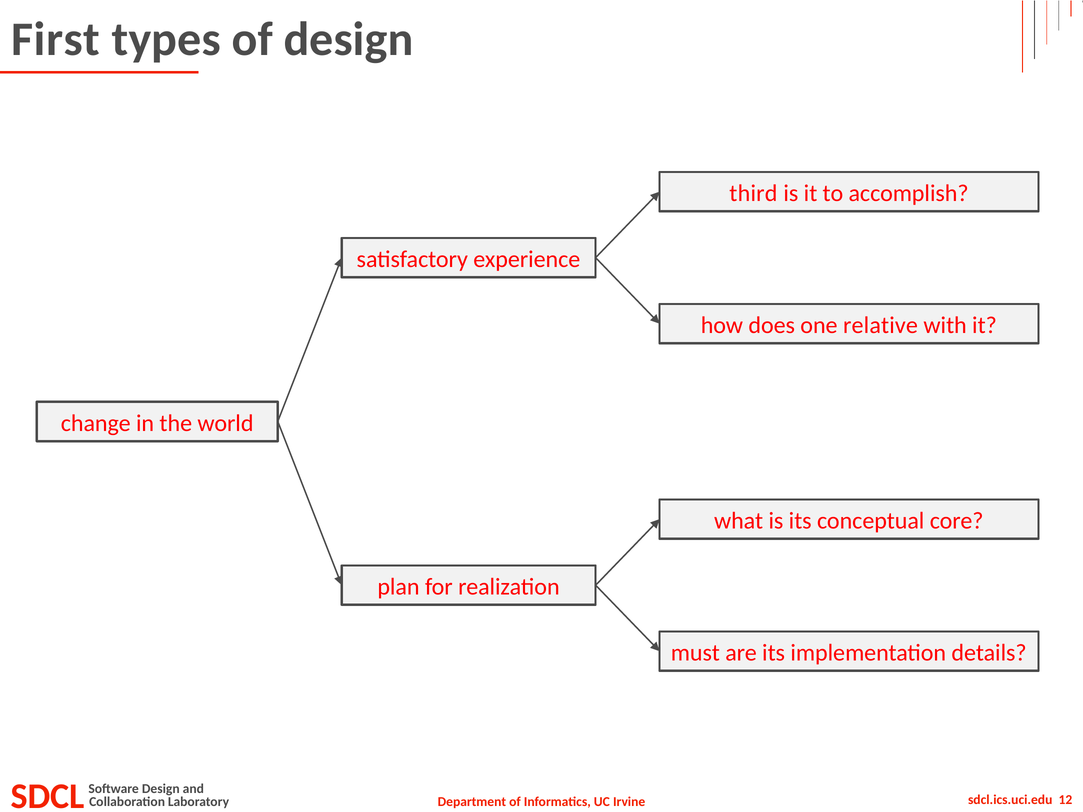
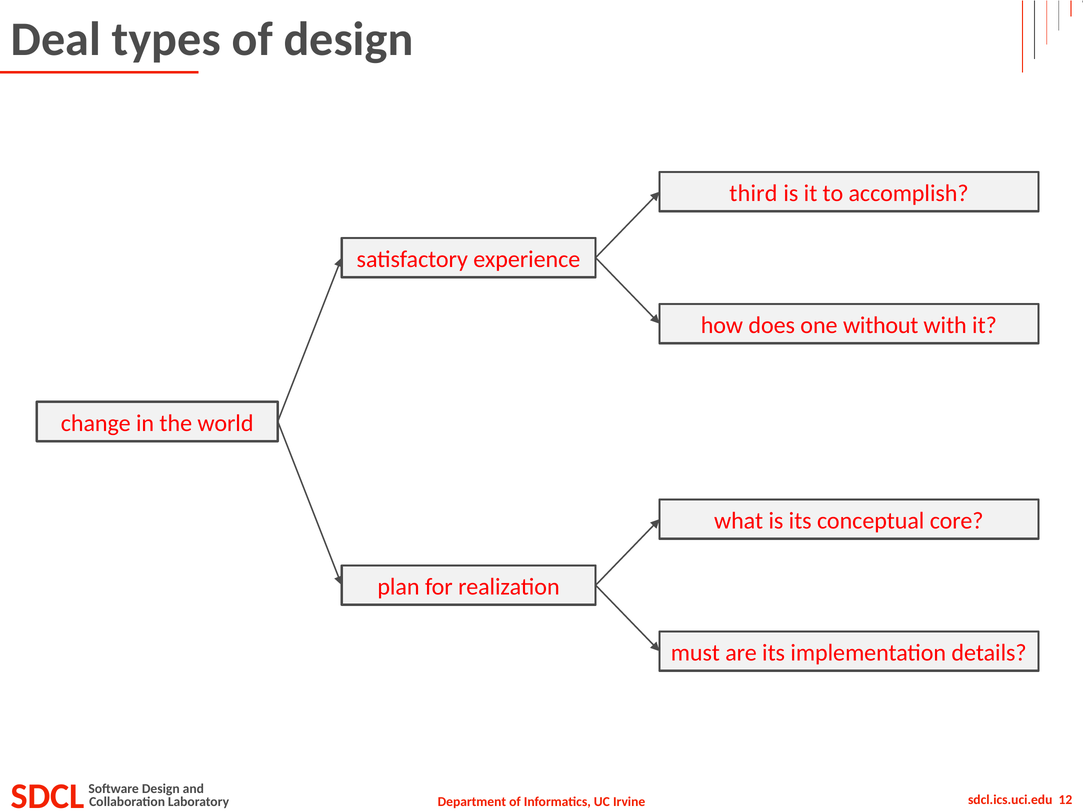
First: First -> Deal
relative: relative -> without
